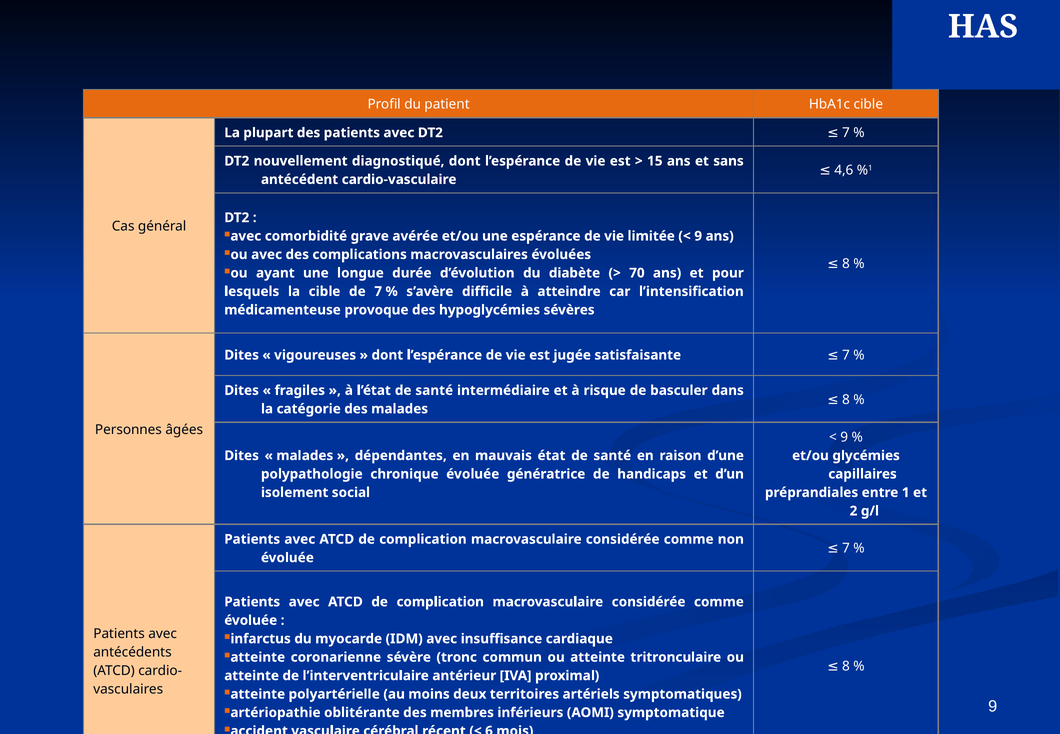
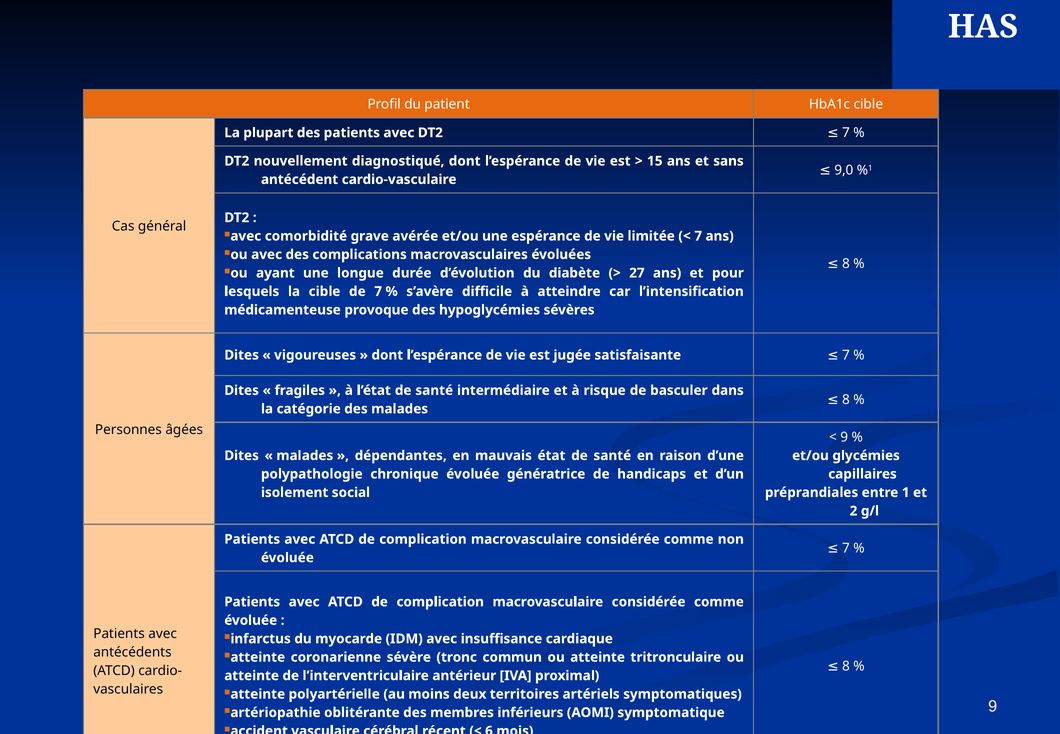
4,6: 4,6 -> 9,0
9 at (698, 236): 9 -> 7
70: 70 -> 27
